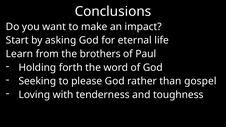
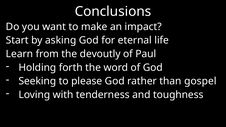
brothers: brothers -> devoutly
